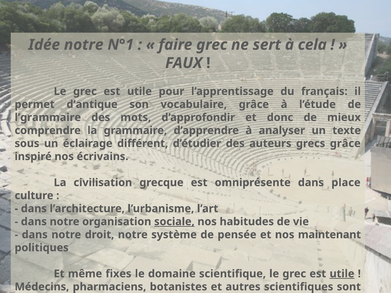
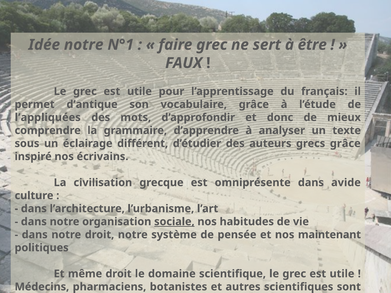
cela: cela -> être
l’grammaire: l’grammaire -> l’appliquées
place: place -> avide
même fixes: fixes -> droit
utile at (342, 274) underline: present -> none
